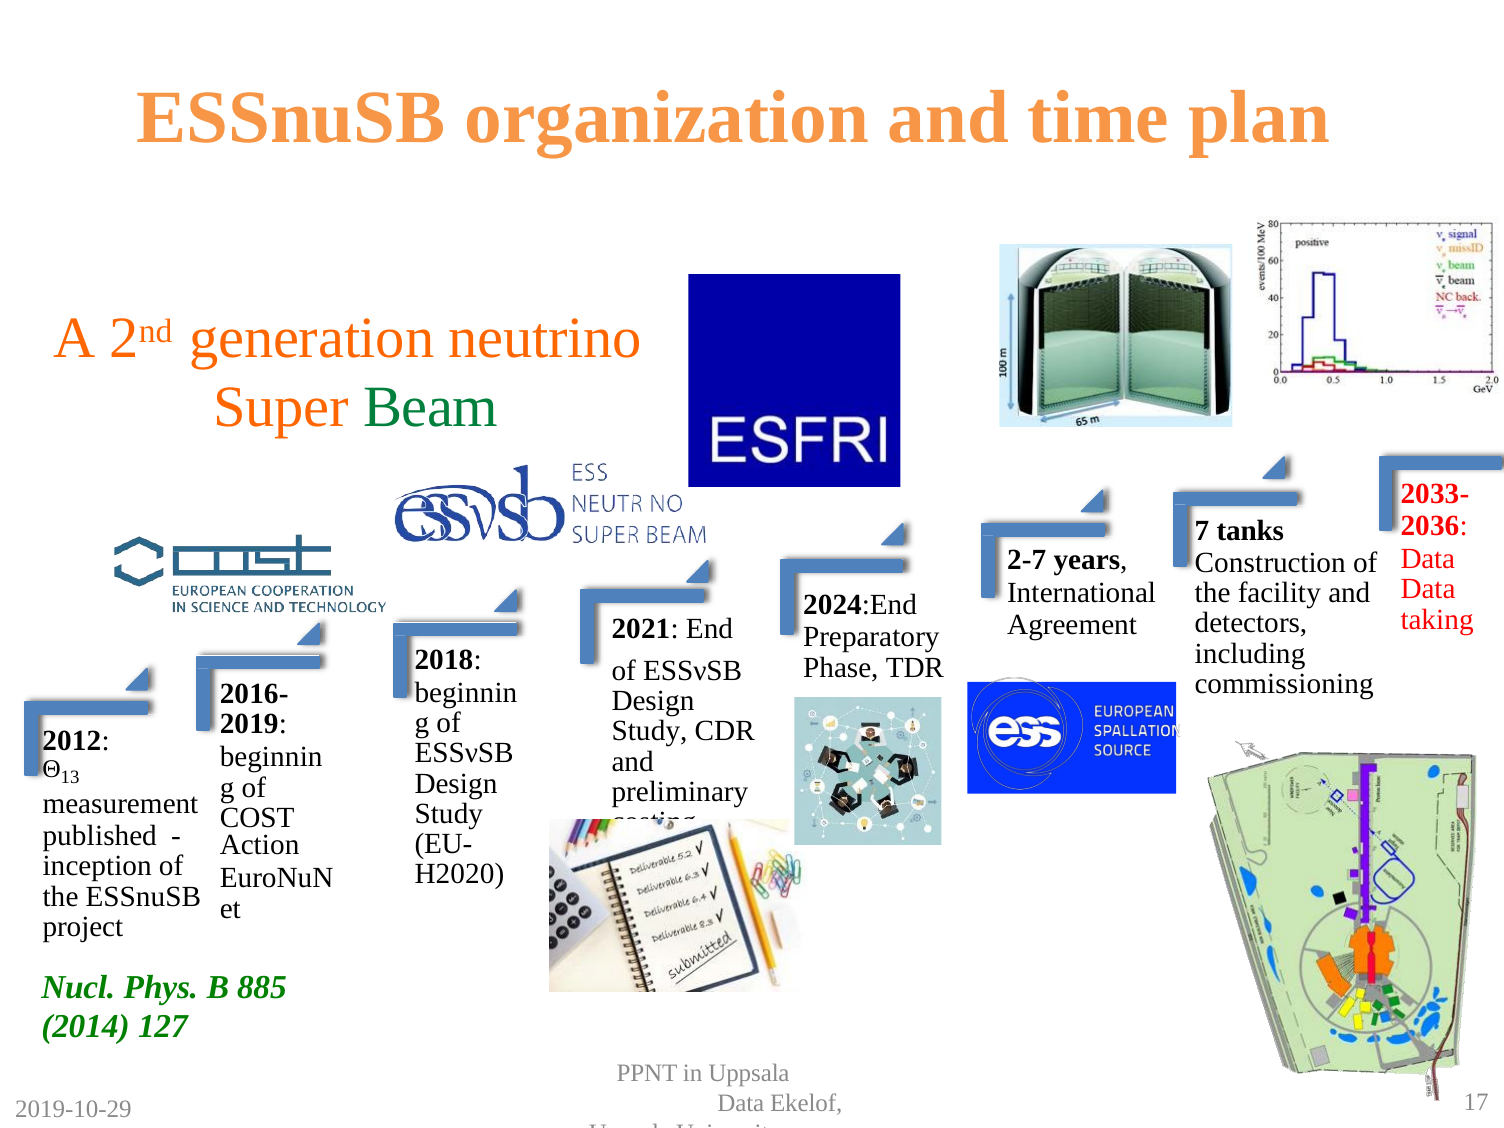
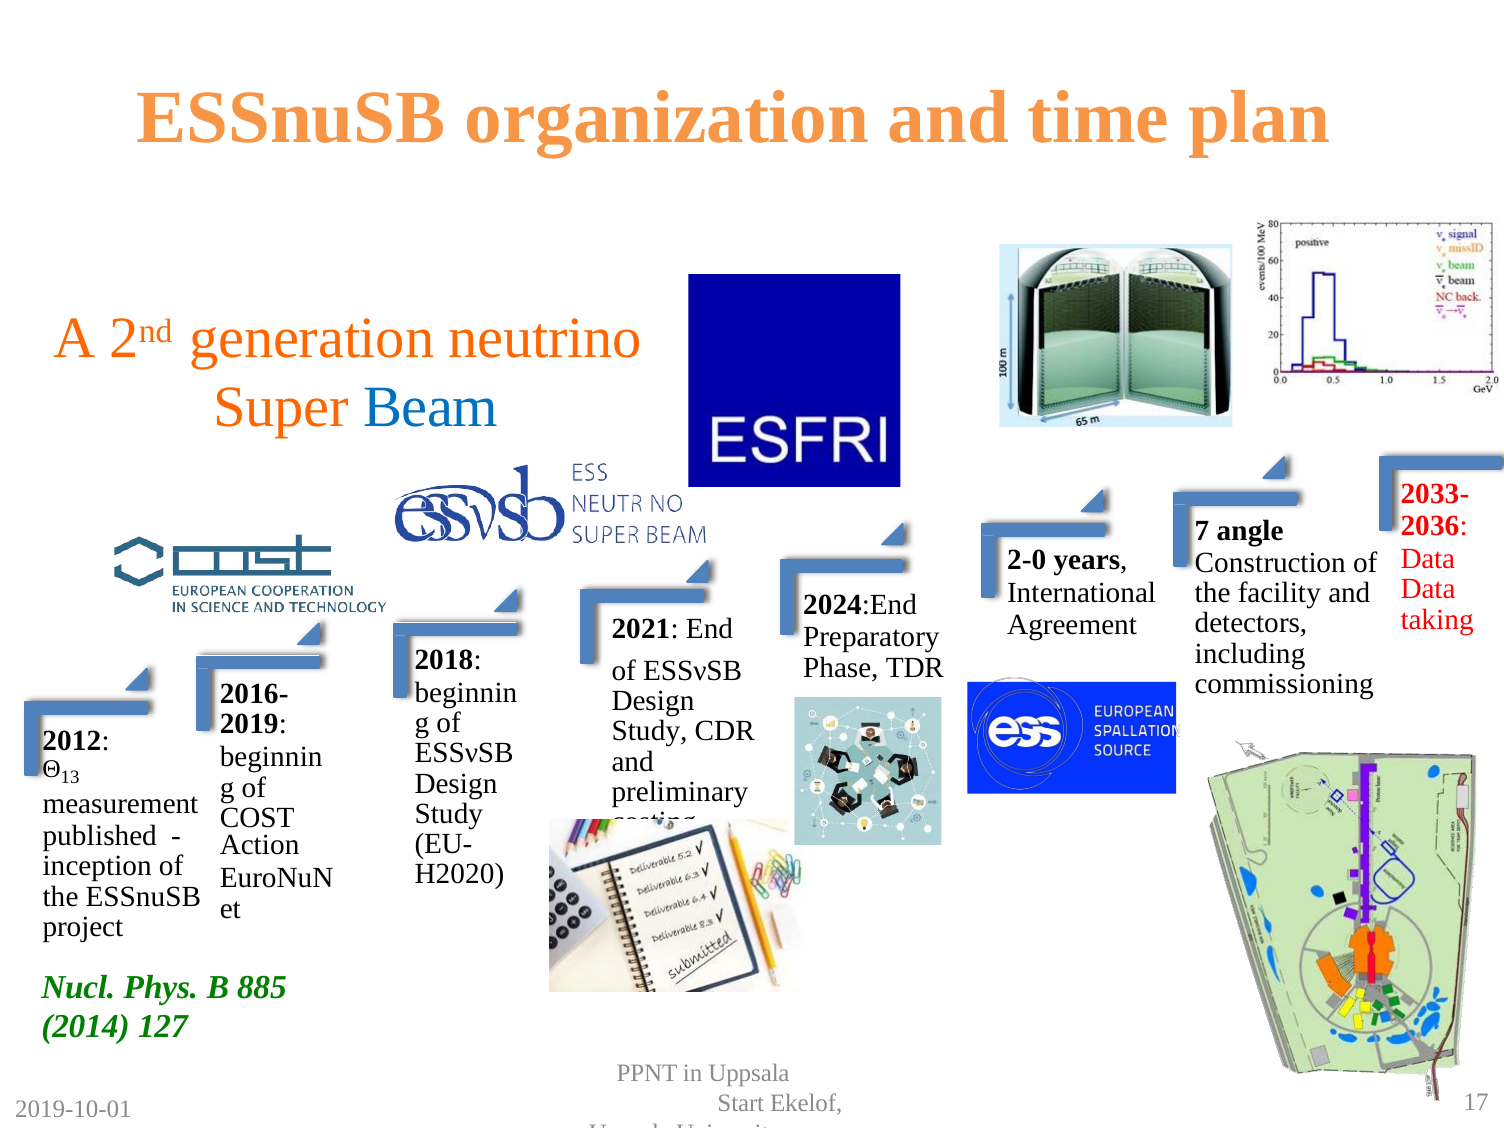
Beam colour: green -> blue
tanks: tanks -> angle
2-7: 2-7 -> 2-0
Data at (741, 1103): Data -> Start
2019-10-29: 2019-10-29 -> 2019-10-01
